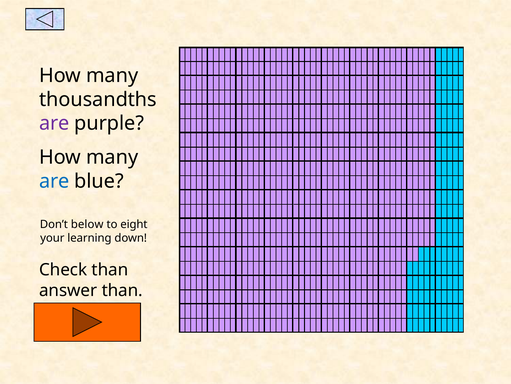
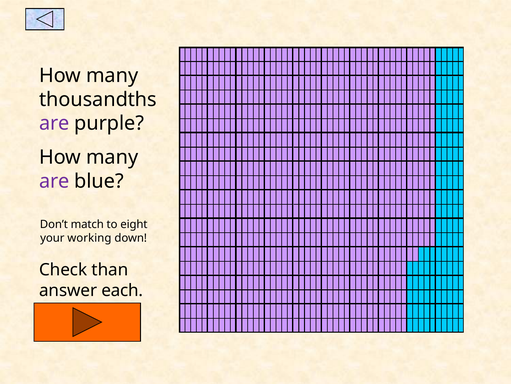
are at (54, 181) colour: blue -> purple
below: below -> match
learning: learning -> working
answer than: than -> each
